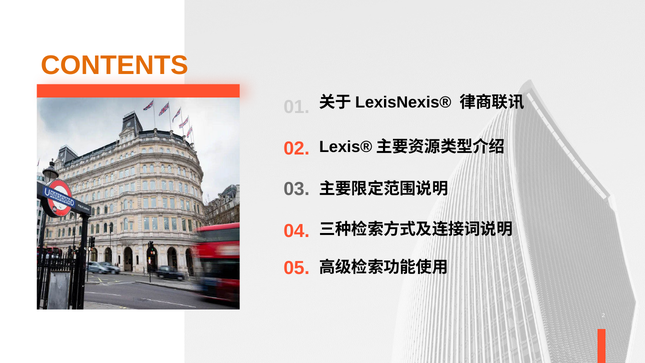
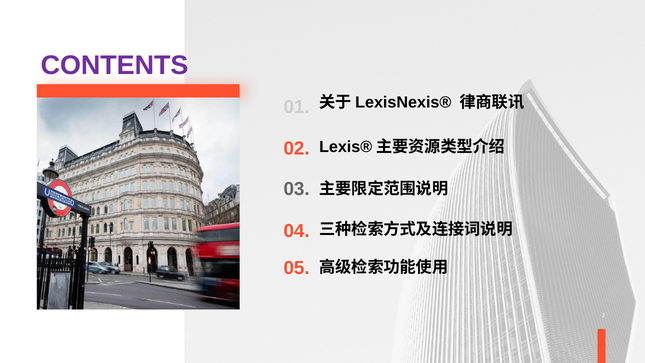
CONTENTS colour: orange -> purple
